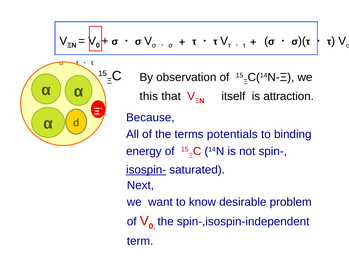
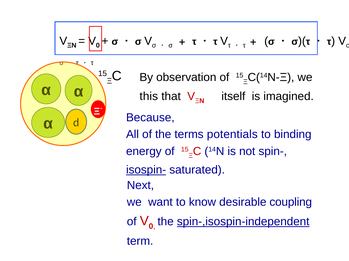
attraction: attraction -> imagined
problem: problem -> coupling
spin-,isospin-independent underline: none -> present
